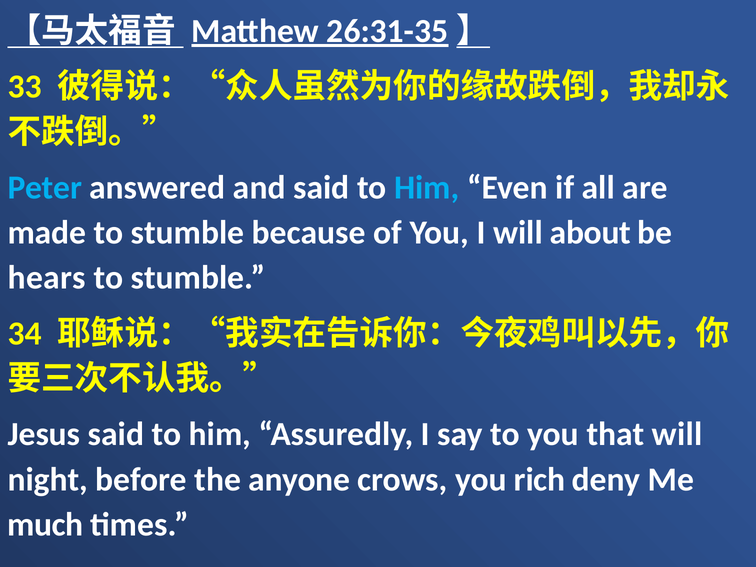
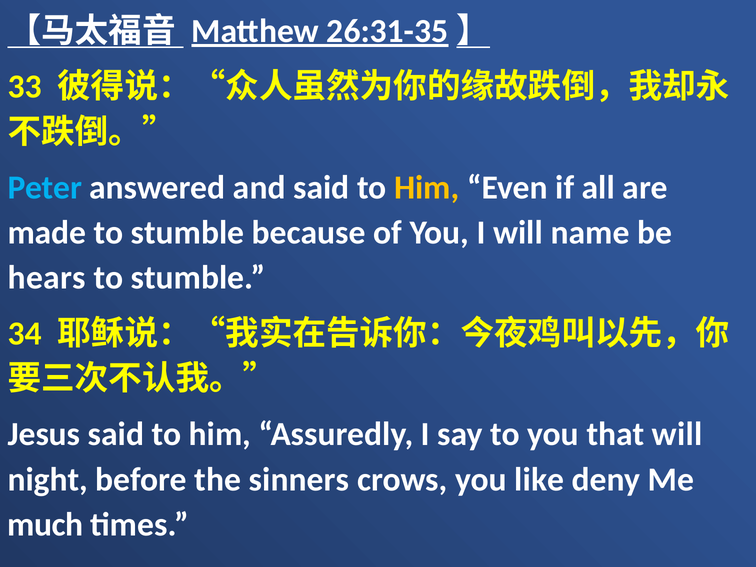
Him at (427, 188) colour: light blue -> yellow
about: about -> name
anyone: anyone -> sinners
rich: rich -> like
